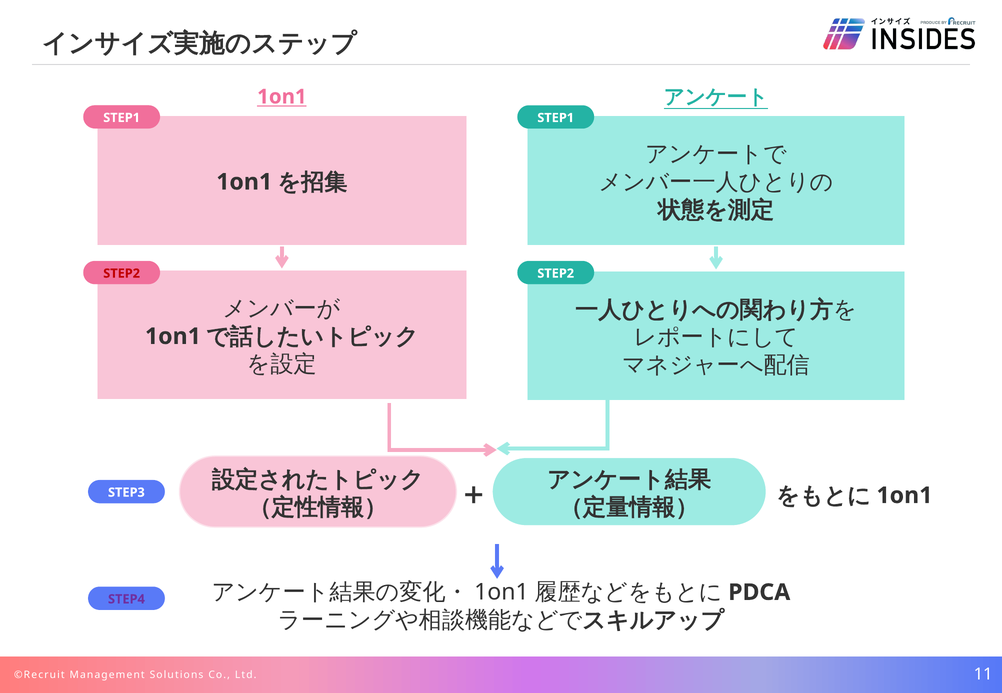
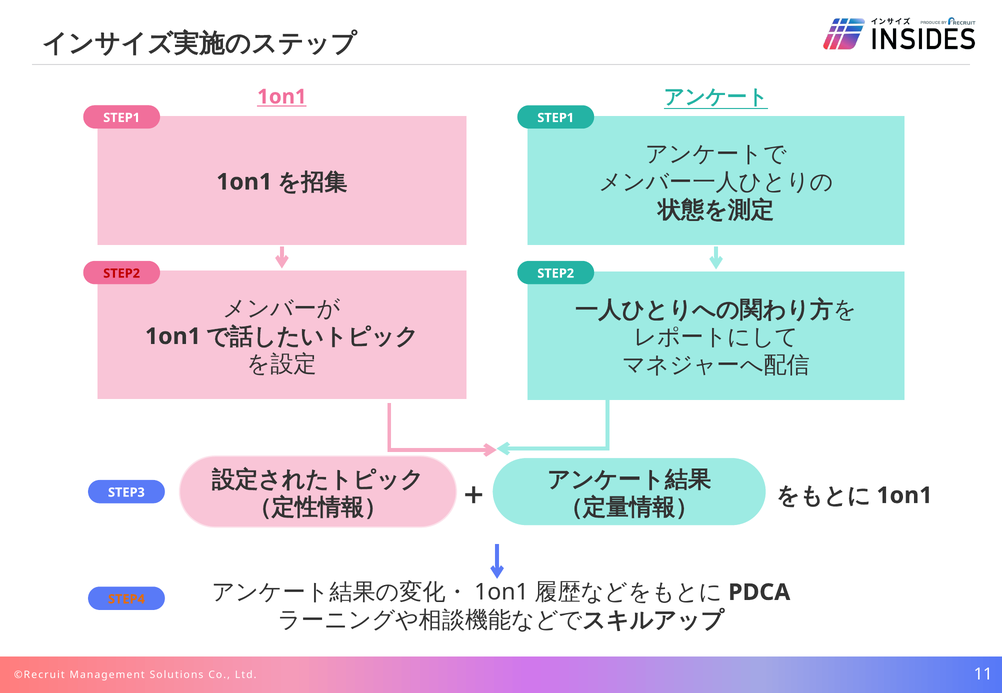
STEP4 colour: purple -> orange
